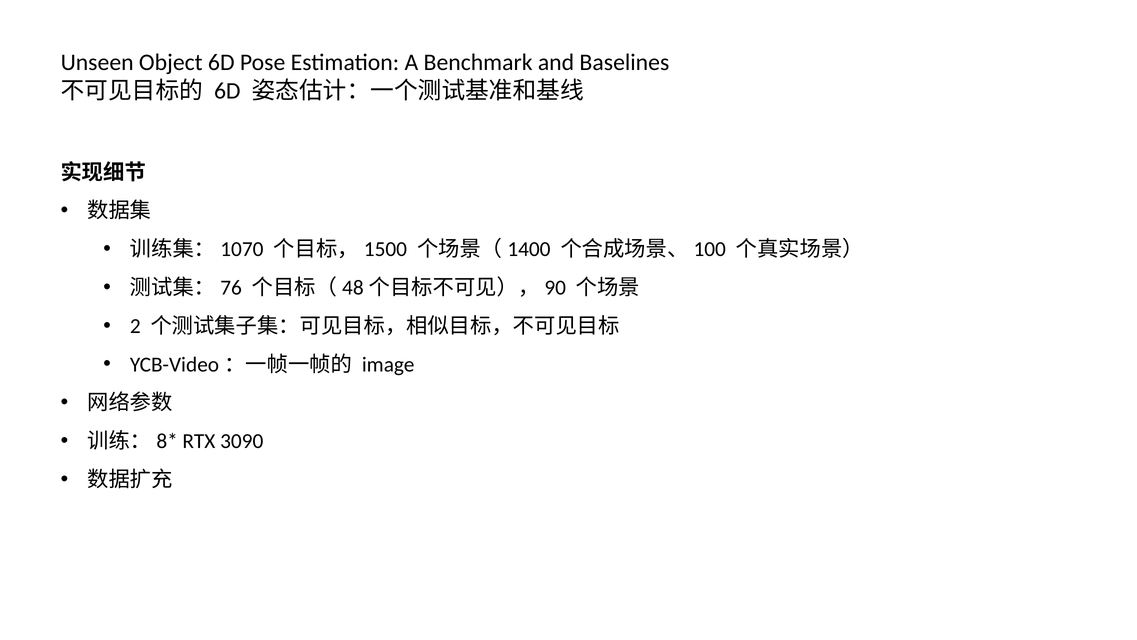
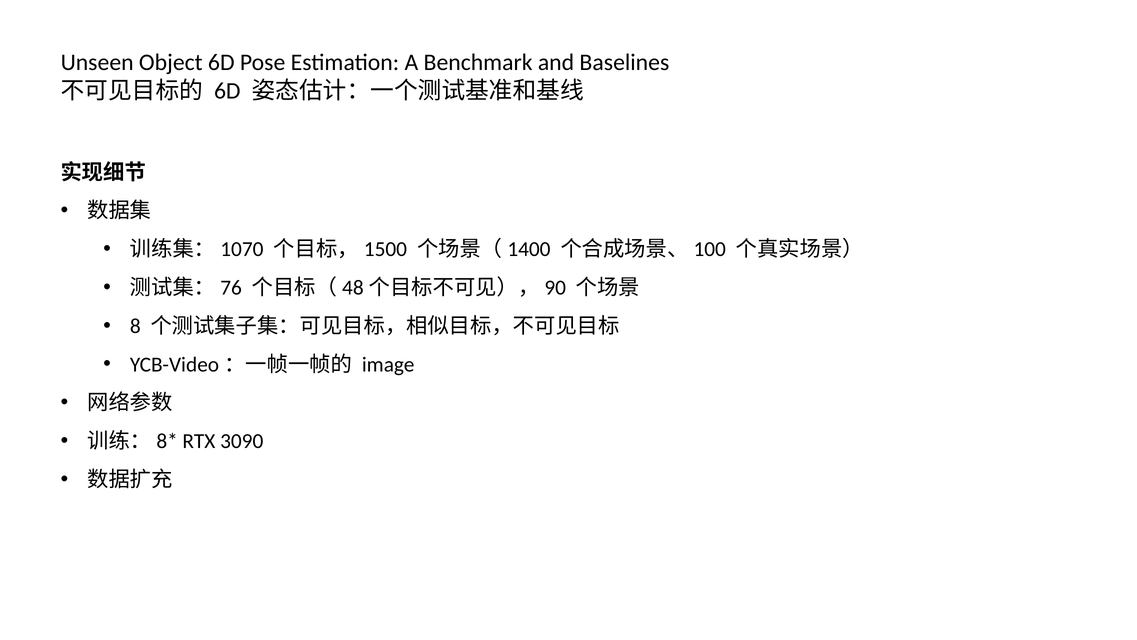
2: 2 -> 8
